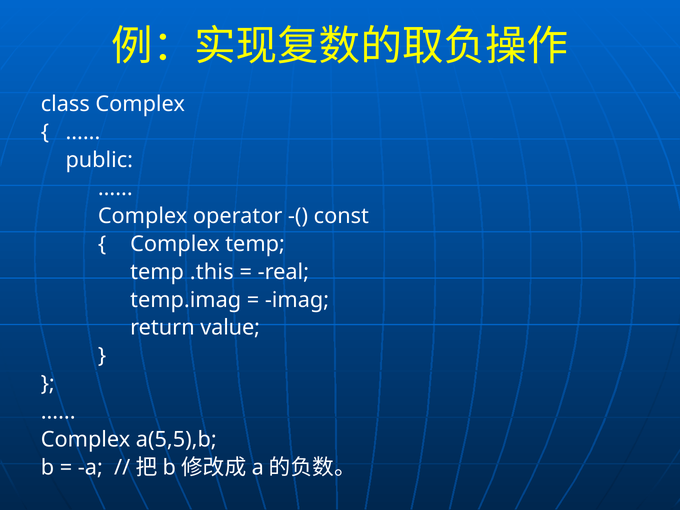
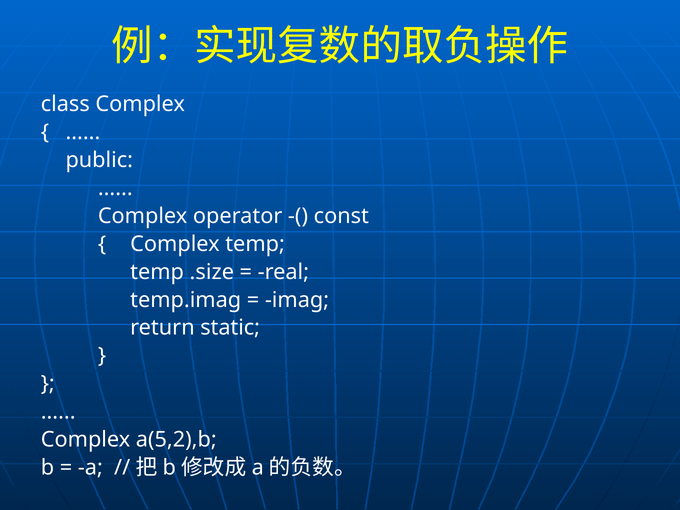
.this: .this -> .size
value: value -> static
a(5,5),b: a(5,5),b -> a(5,2),b
